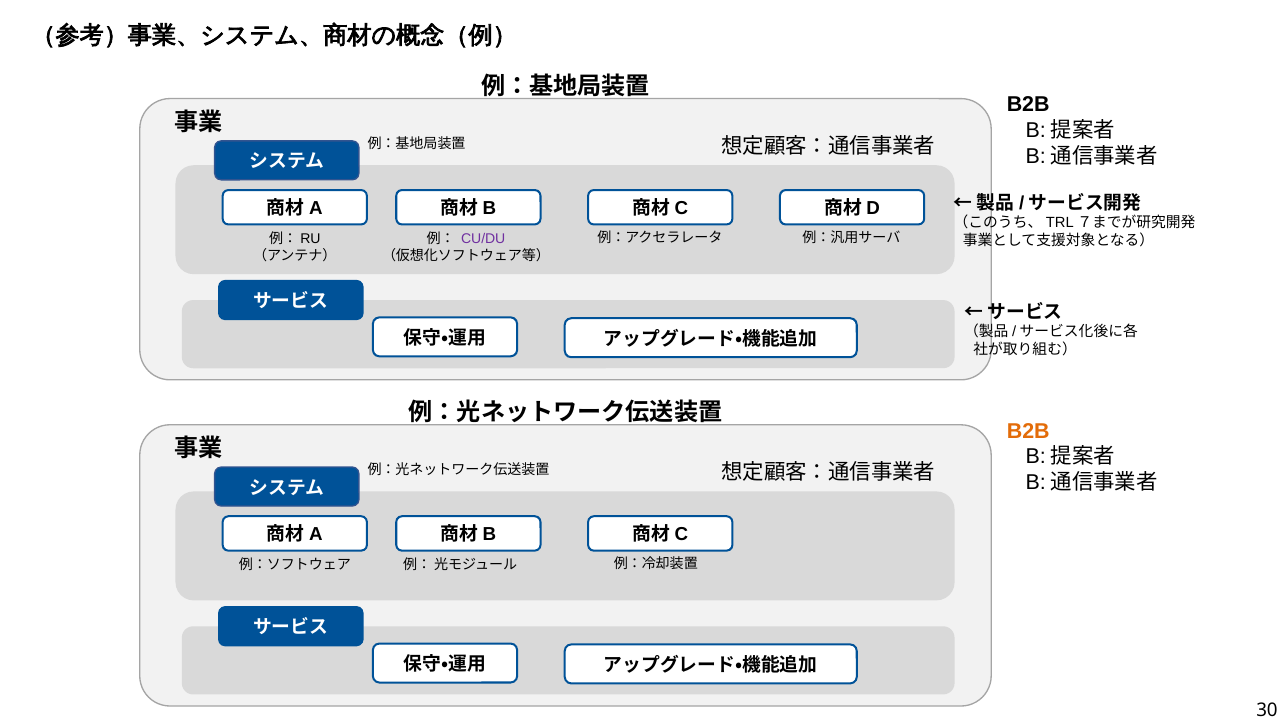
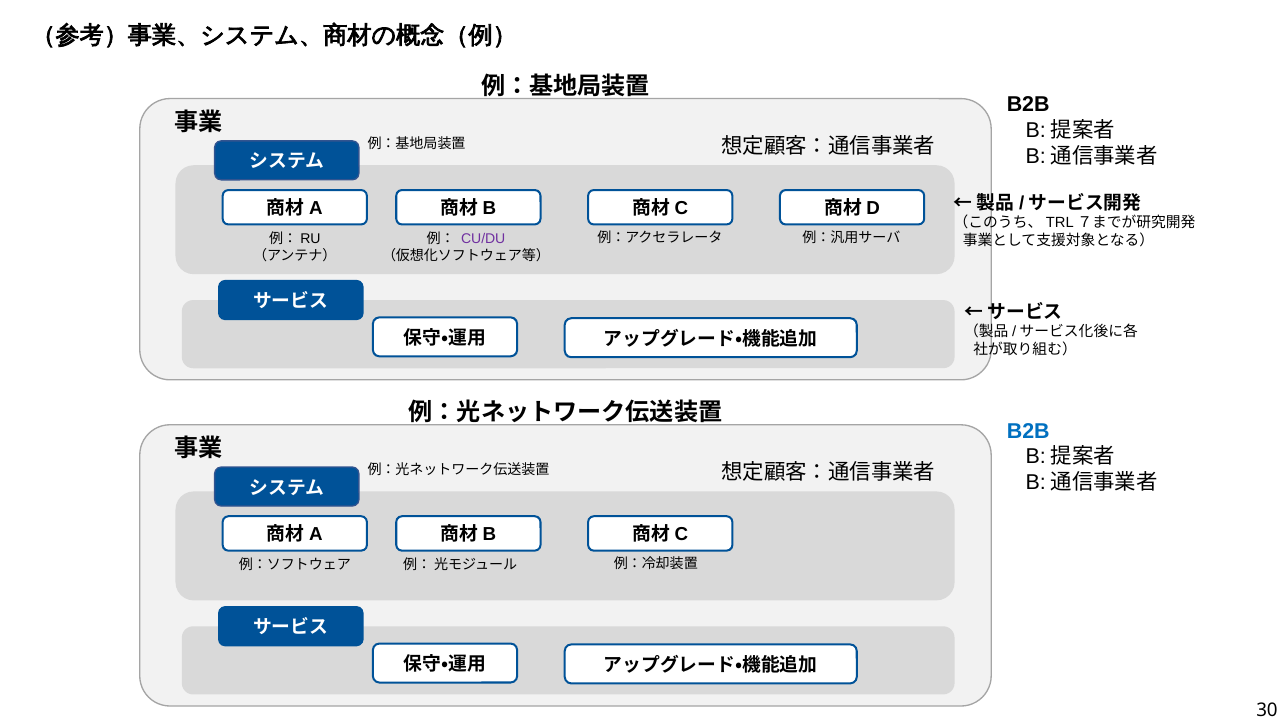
B2B at (1028, 431) colour: orange -> blue
